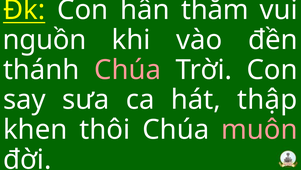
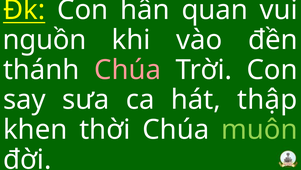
thắm: thắm -> quan
thôi: thôi -> thời
muôn colour: pink -> light green
